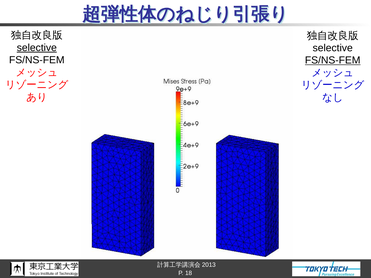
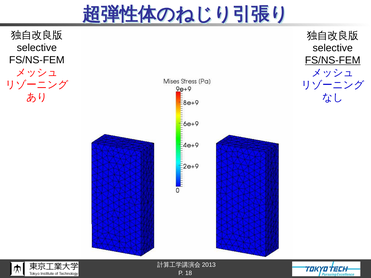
selective at (37, 48) underline: present -> none
